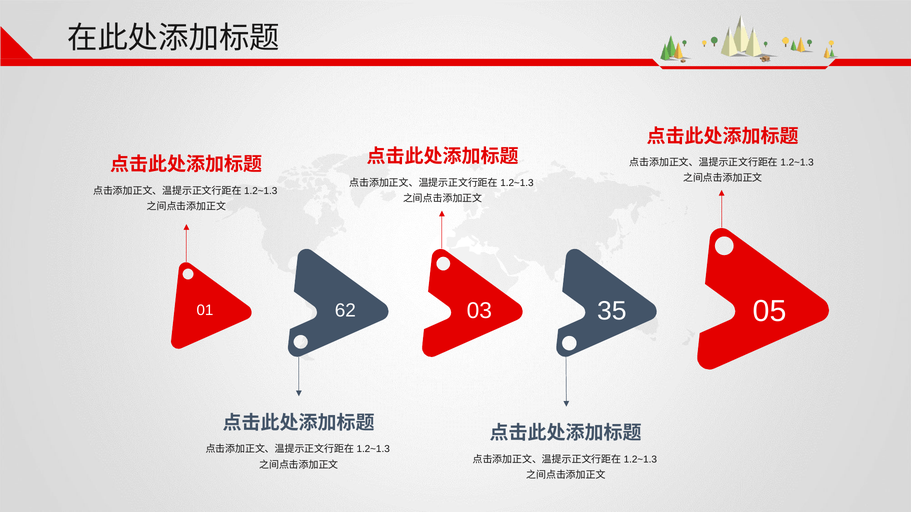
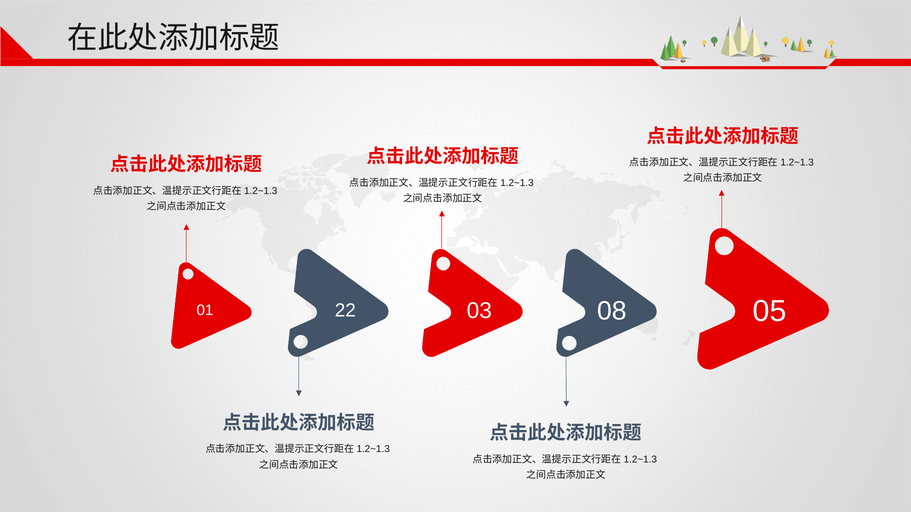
62: 62 -> 22
35: 35 -> 08
